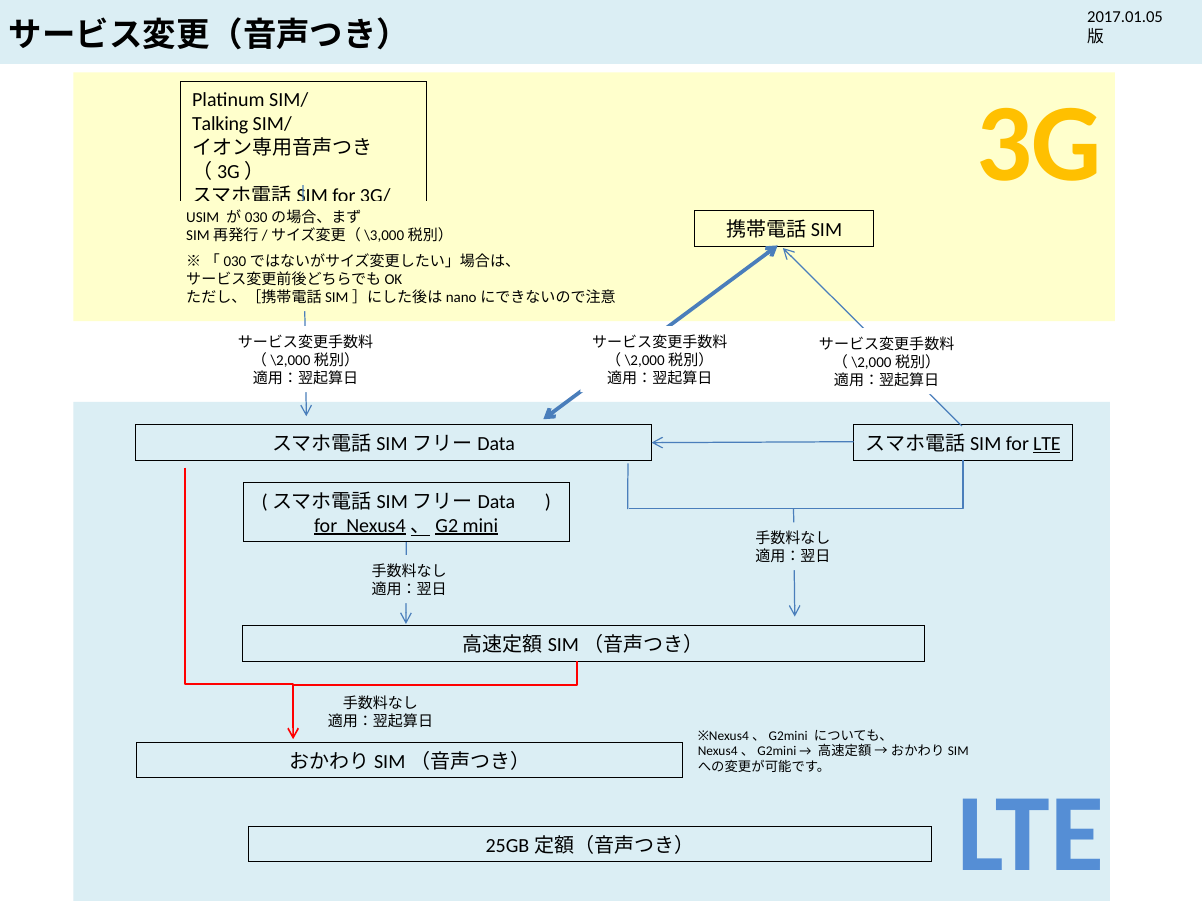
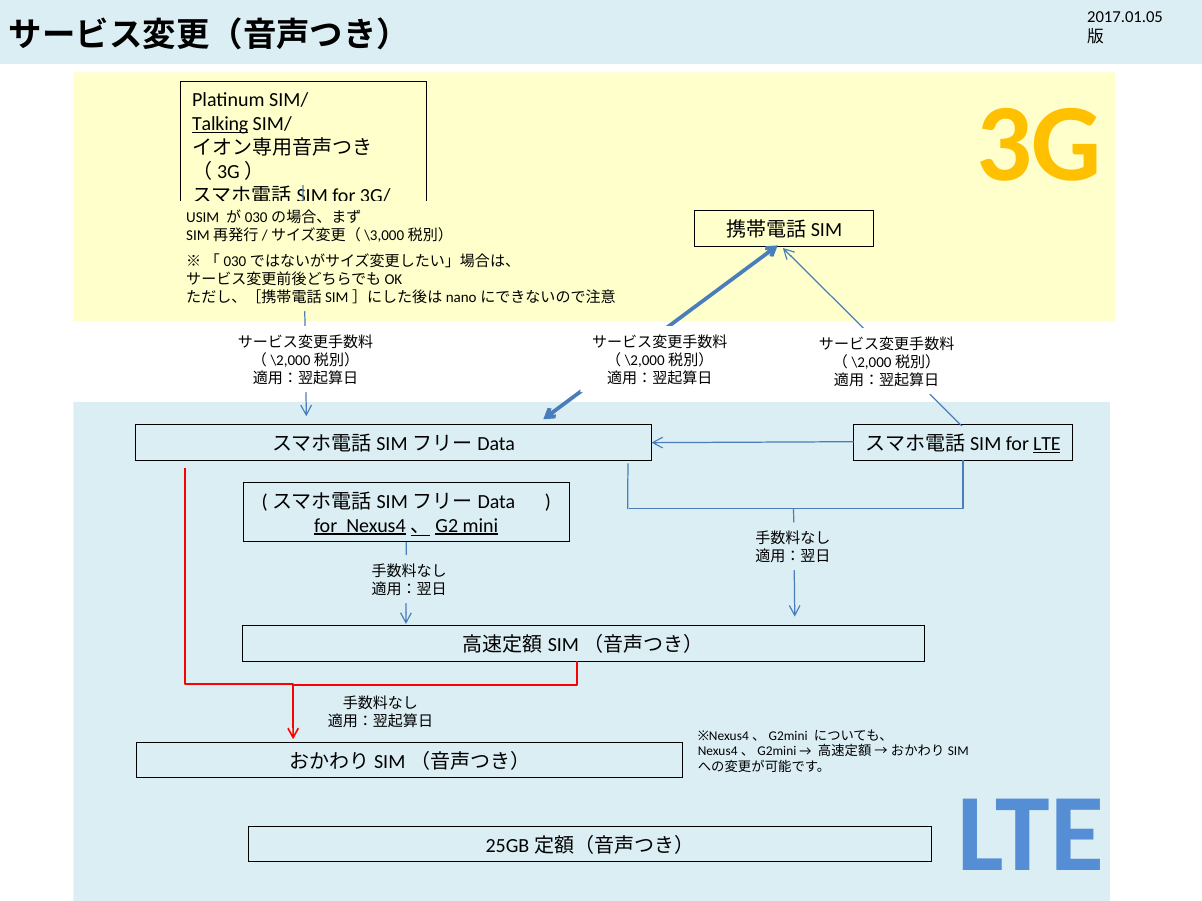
Talking underline: none -> present
